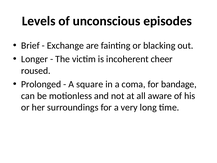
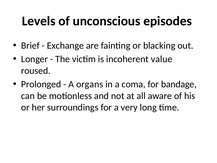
cheer: cheer -> value
square: square -> organs
